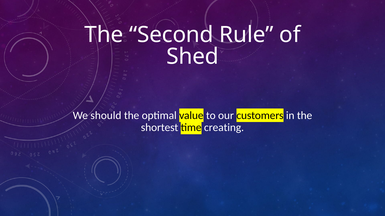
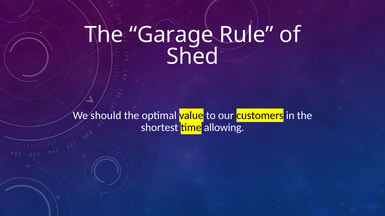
Second: Second -> Garage
creating: creating -> allowing
